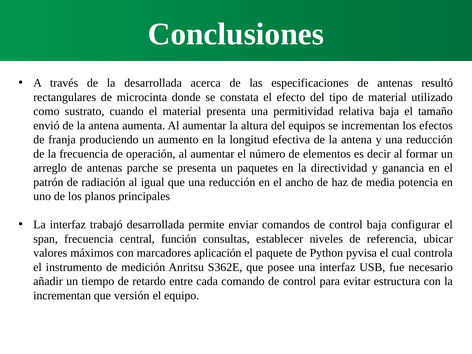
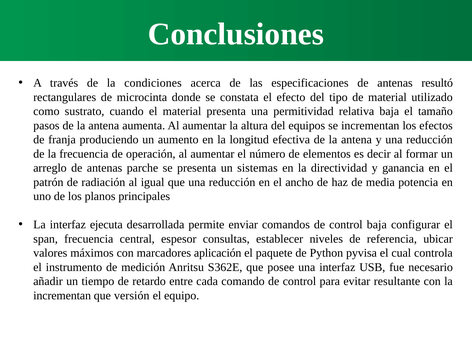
la desarrollada: desarrollada -> condiciones
envió: envió -> pasos
paquetes: paquetes -> sistemas
trabajó: trabajó -> ejecuta
función: función -> espesor
estructura: estructura -> resultante
